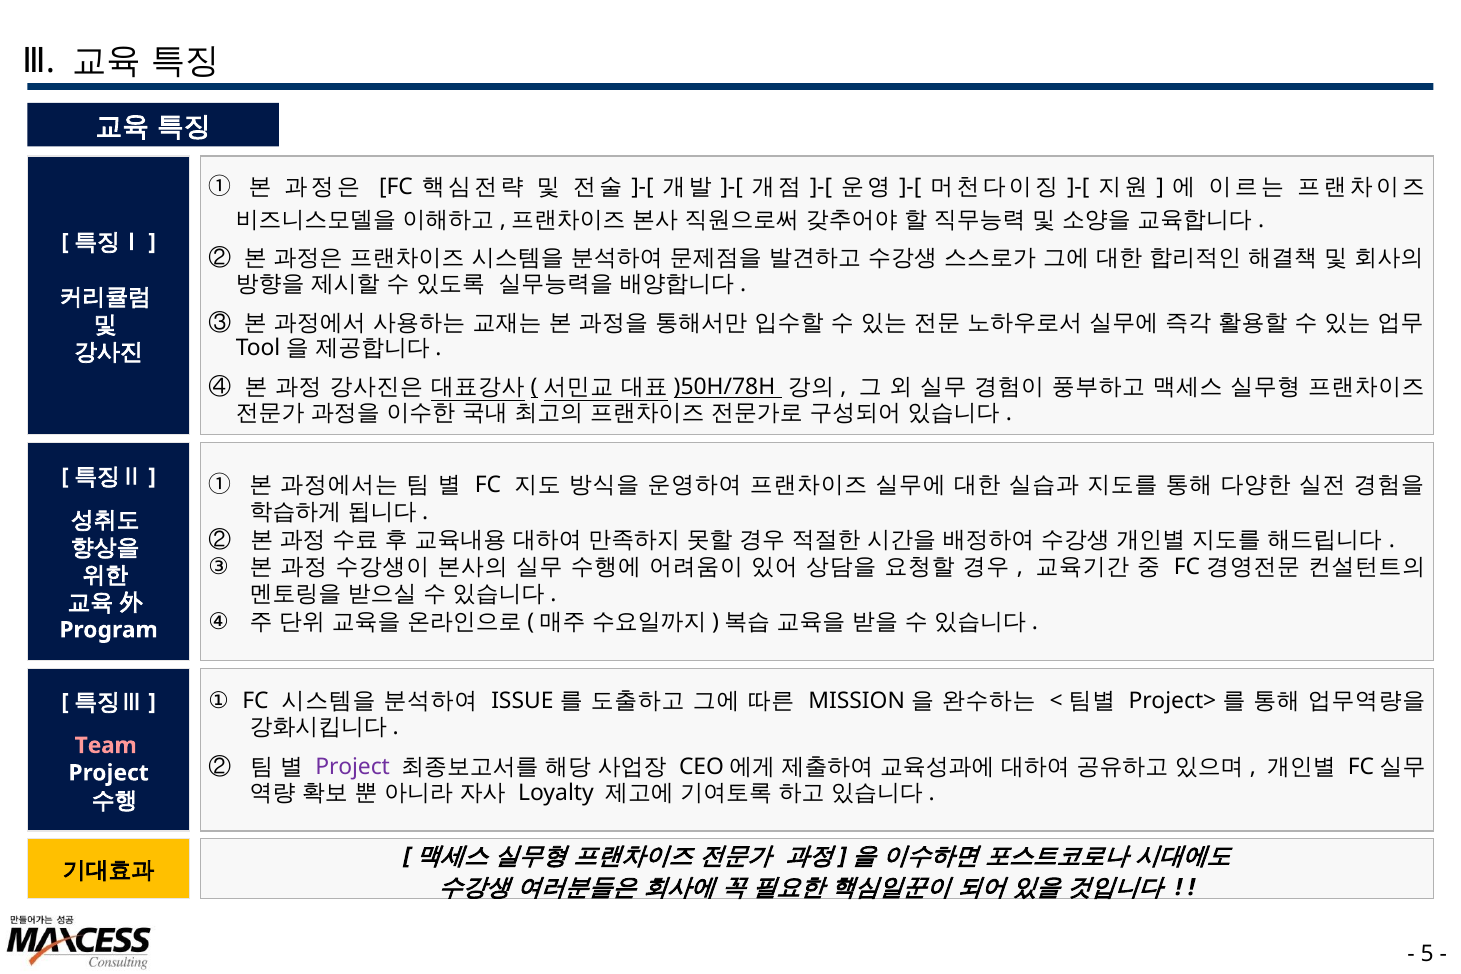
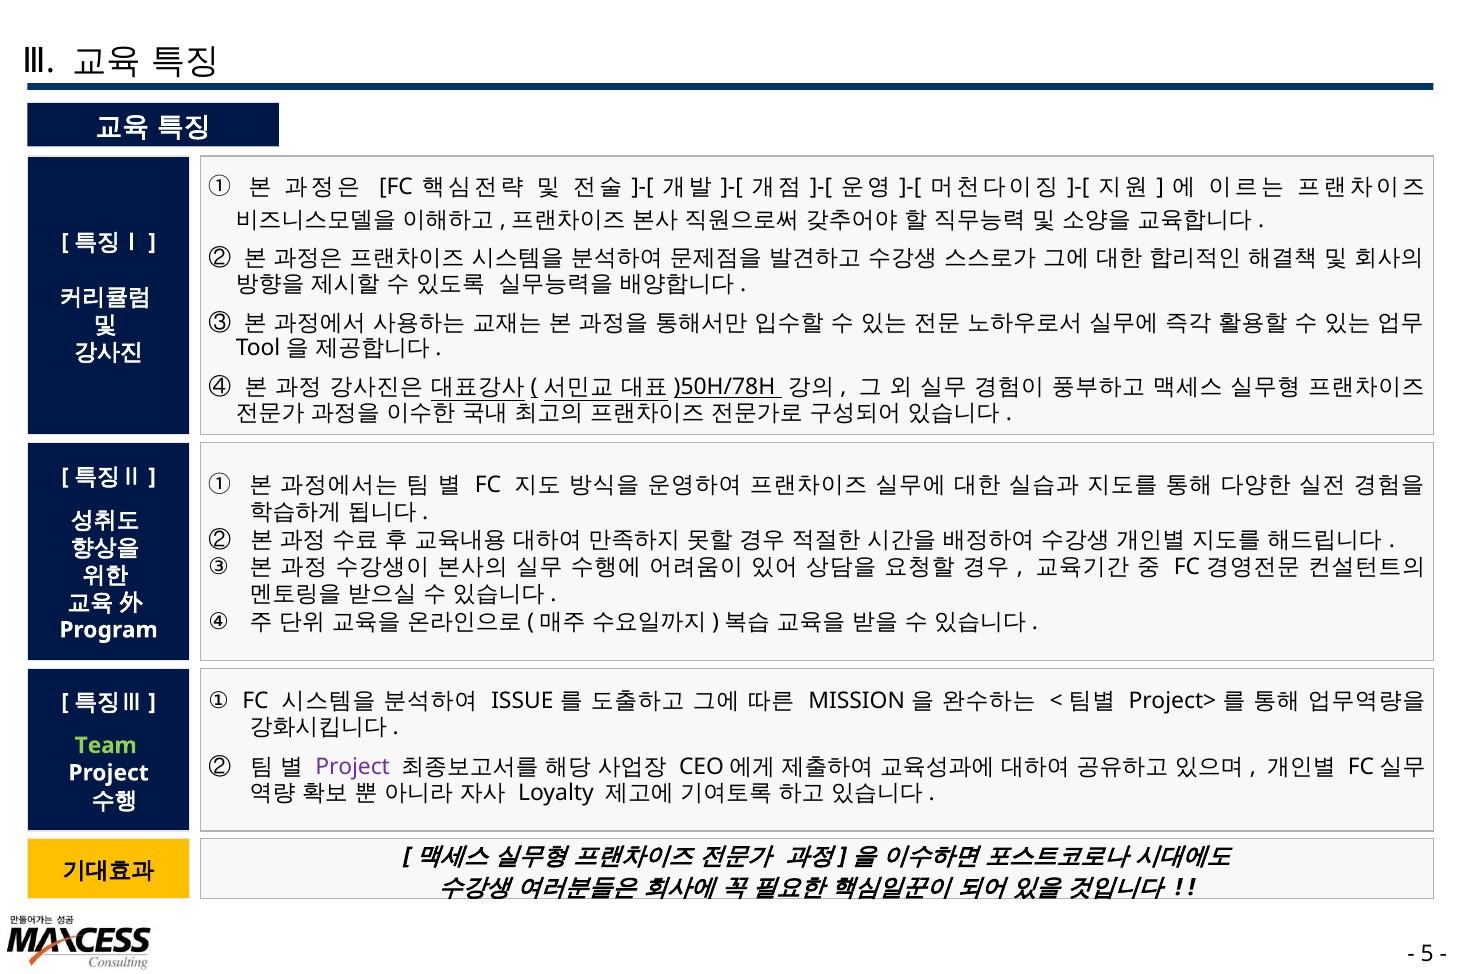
Team colour: pink -> light green
